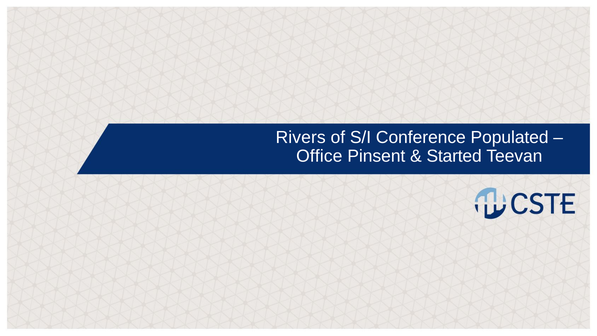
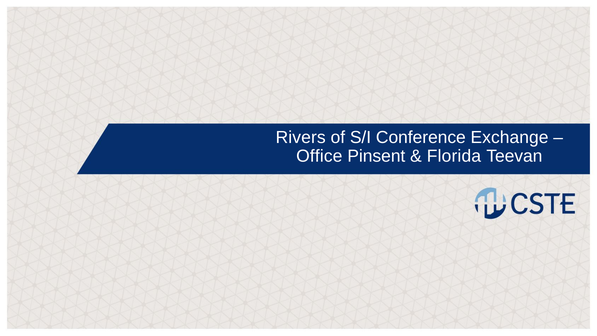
Populated: Populated -> Exchange
Started: Started -> Florida
